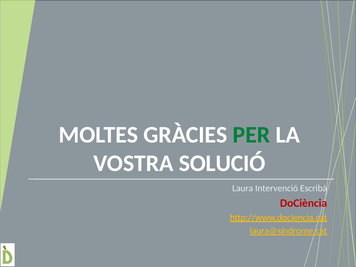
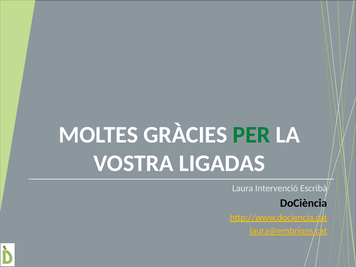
SOLUCIÓ: SOLUCIÓ -> LIGADAS
DoCiència colour: red -> black
laura@síndrome.cat: laura@síndrome.cat -> laura@embrions.cat
